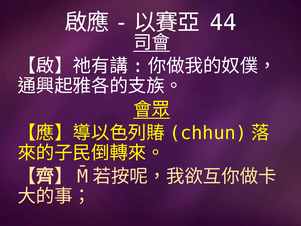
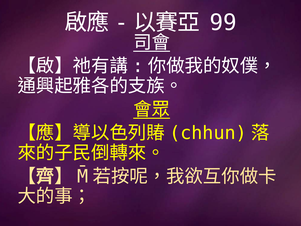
44: 44 -> 99
